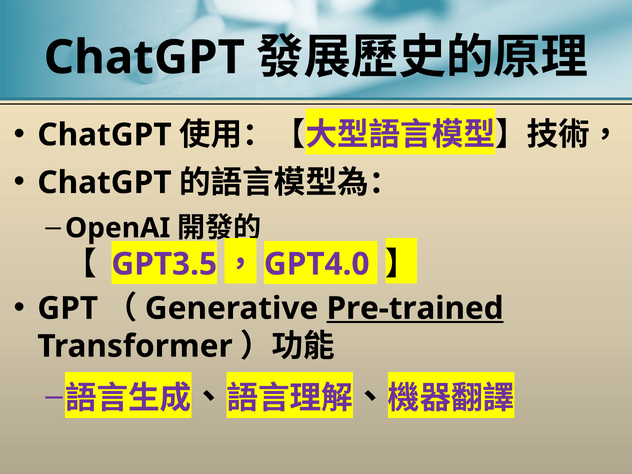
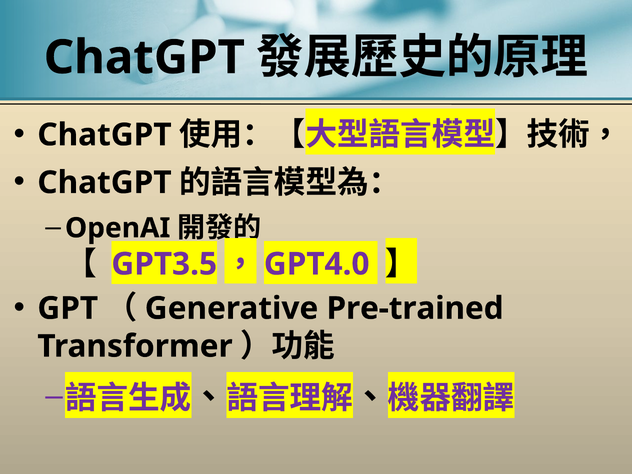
Pre-trained underline: present -> none
